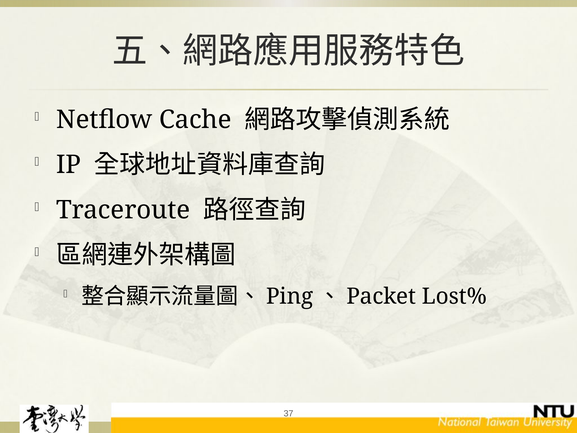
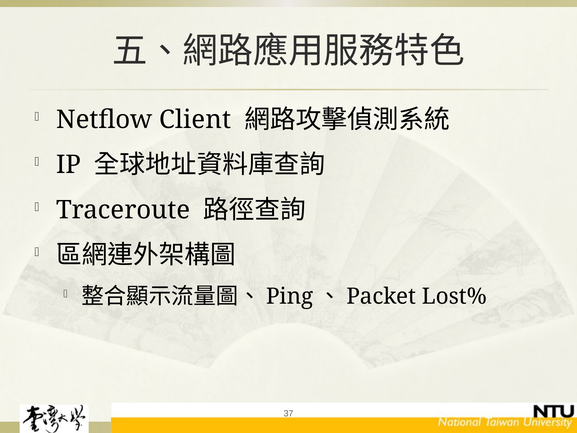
Cache: Cache -> Client
